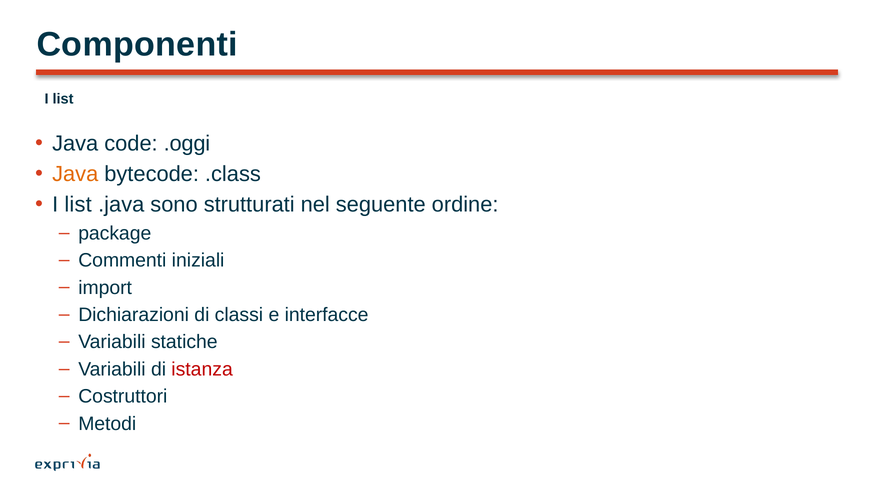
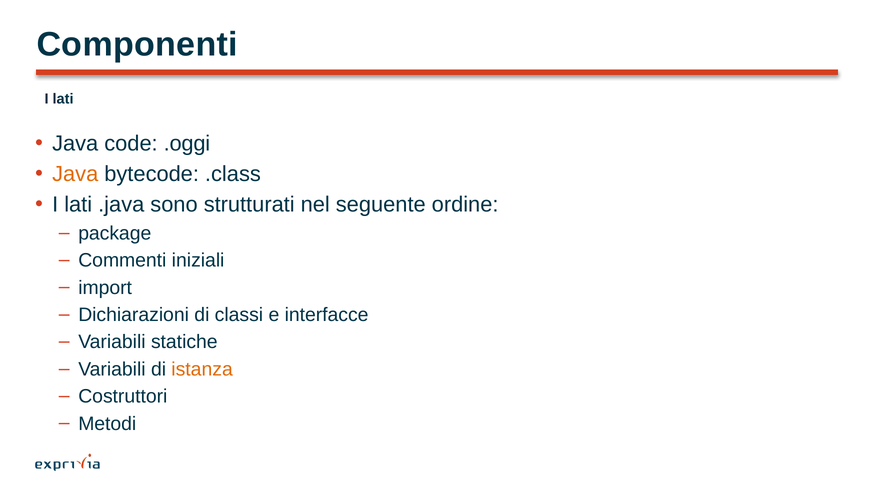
list at (63, 99): list -> lati
list at (78, 205): list -> lati
istanza colour: red -> orange
